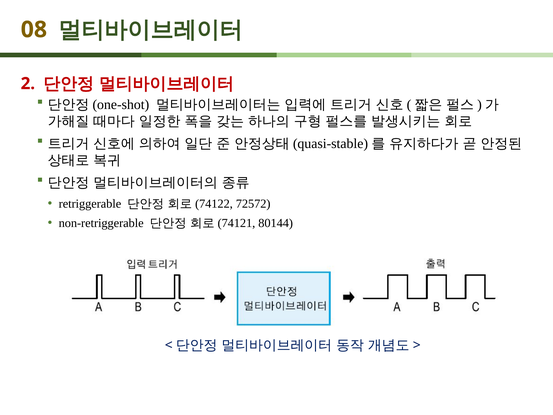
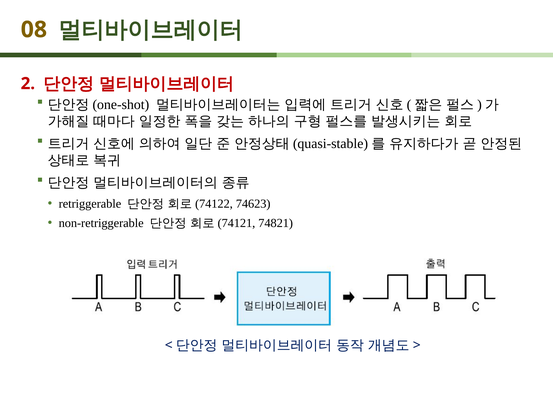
72572: 72572 -> 74623
80144: 80144 -> 74821
